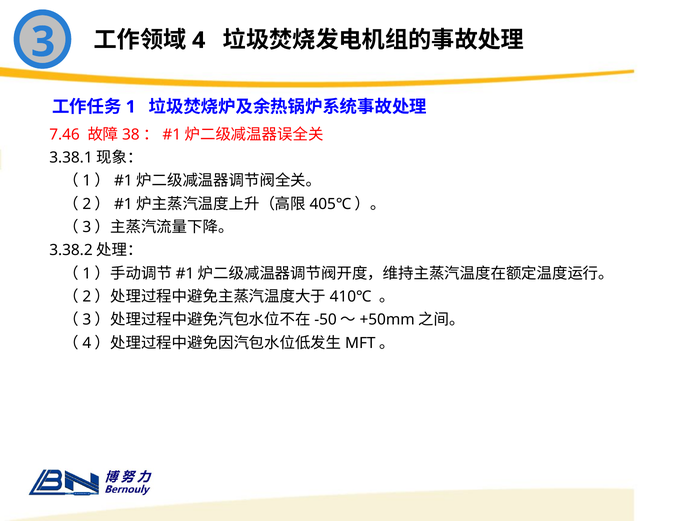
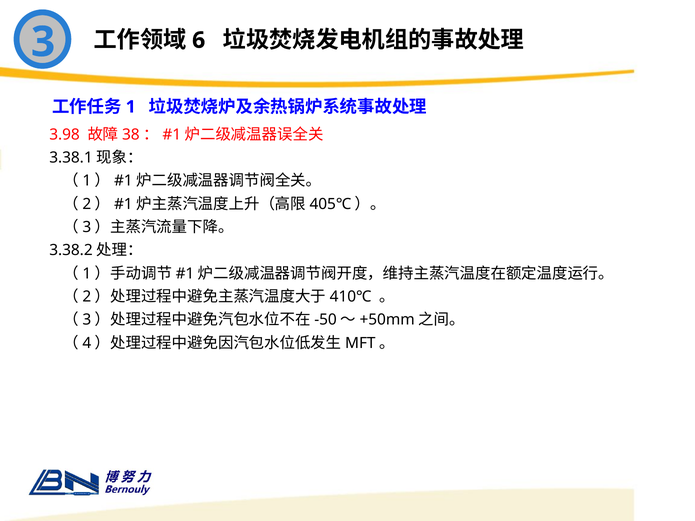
4: 4 -> 6
7.46: 7.46 -> 3.98
